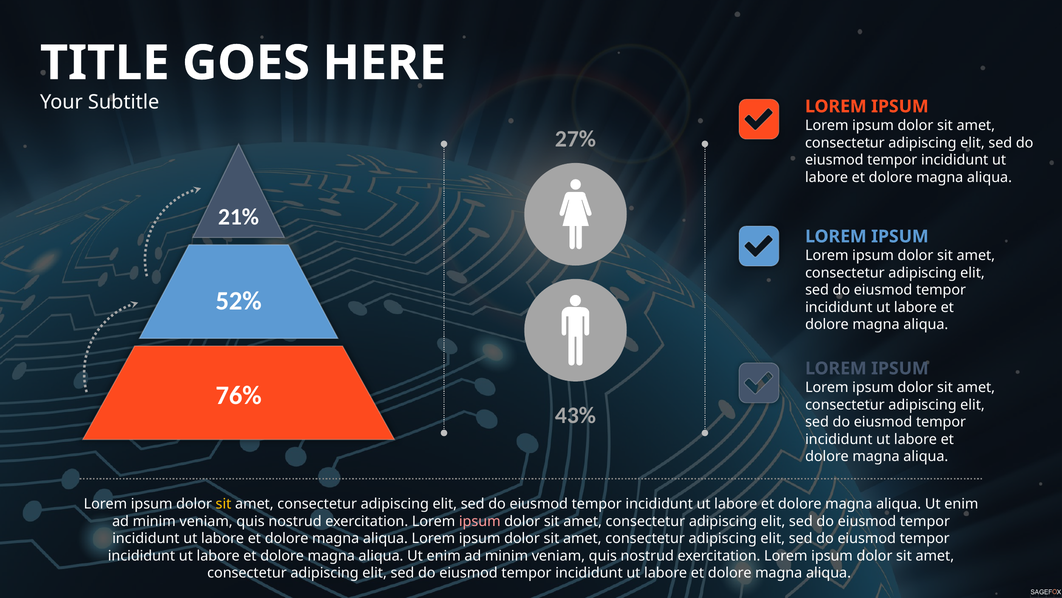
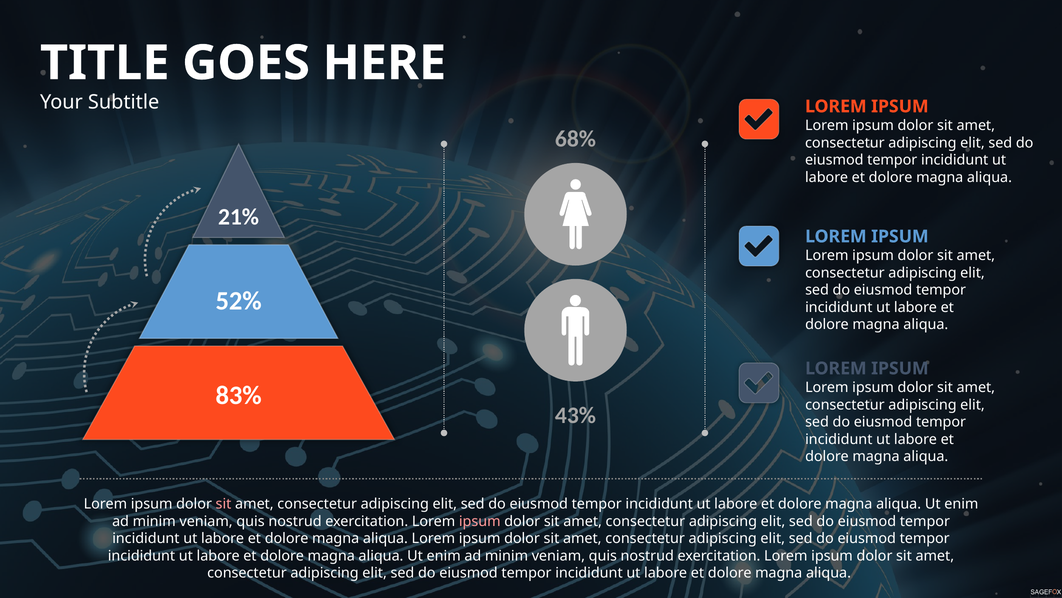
27%: 27% -> 68%
76%: 76% -> 83%
sit at (224, 503) colour: yellow -> pink
